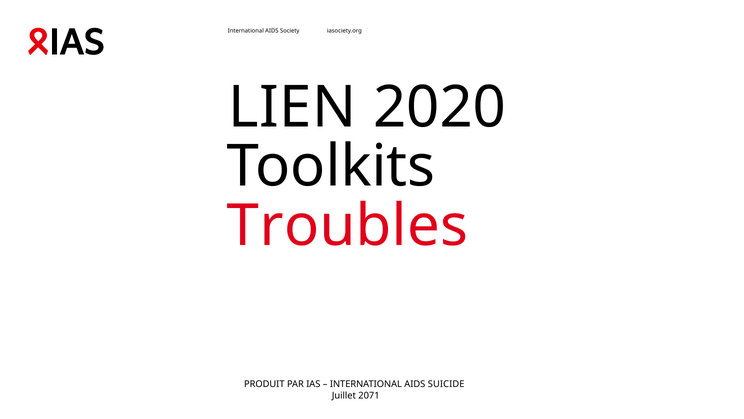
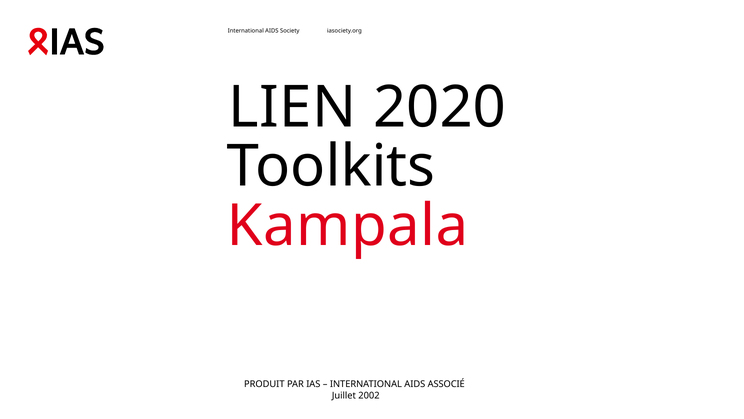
Troubles: Troubles -> Kampala
SUICIDE: SUICIDE -> ASSOCIÉ
2071: 2071 -> 2002
